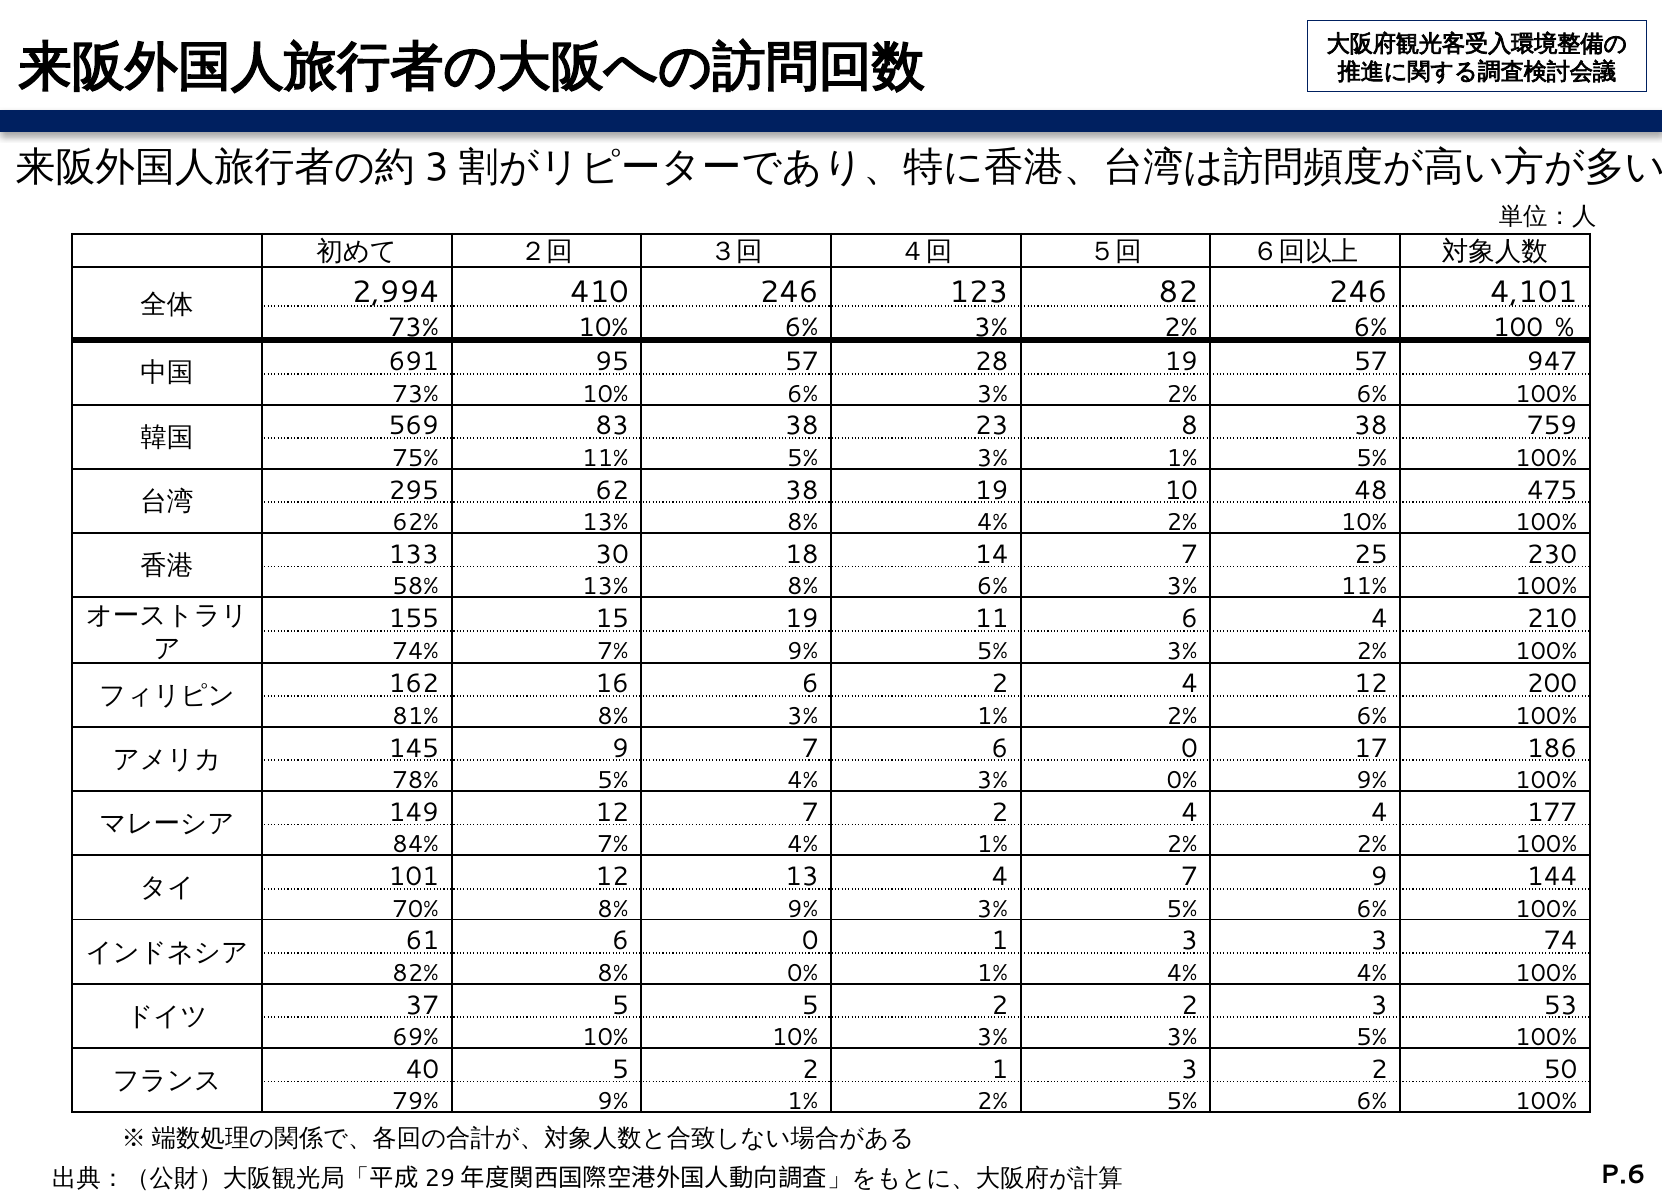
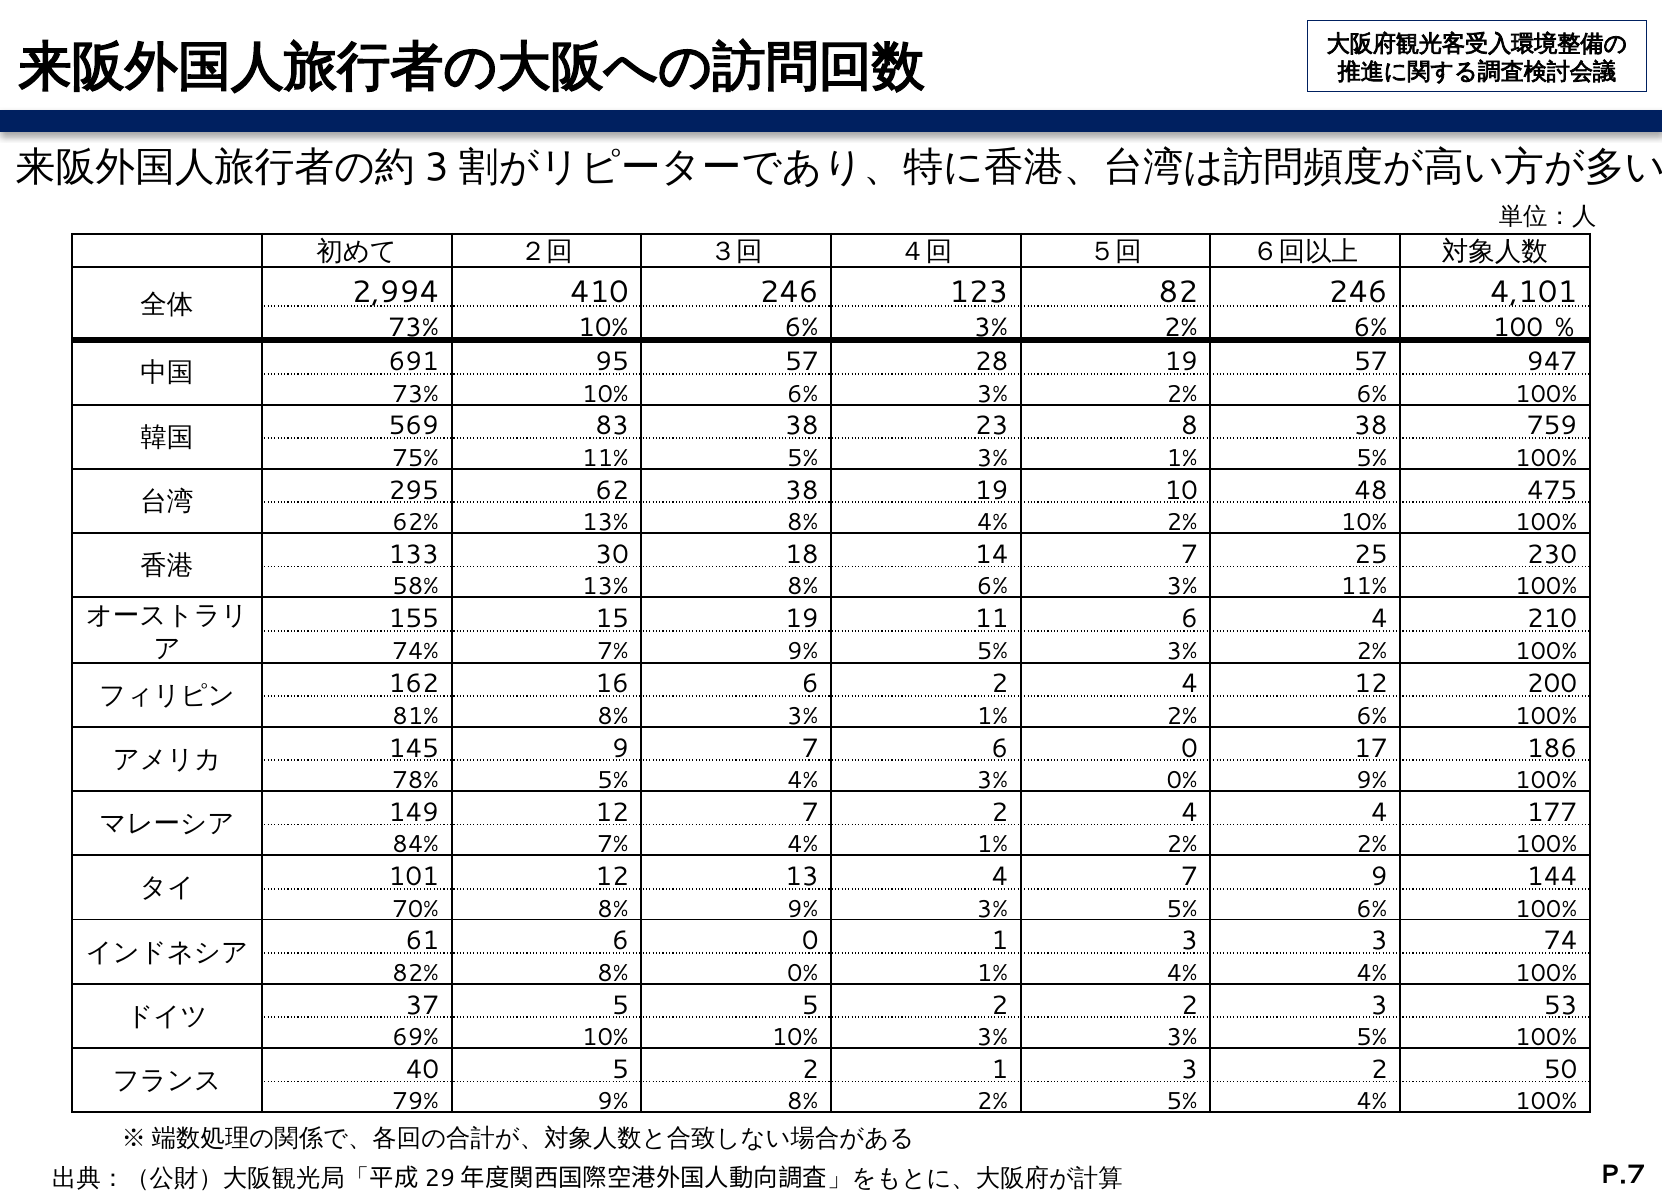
9% 1%: 1% -> 8%
2% 5% 6%: 6% -> 4%
P.6: P.6 -> P.7
